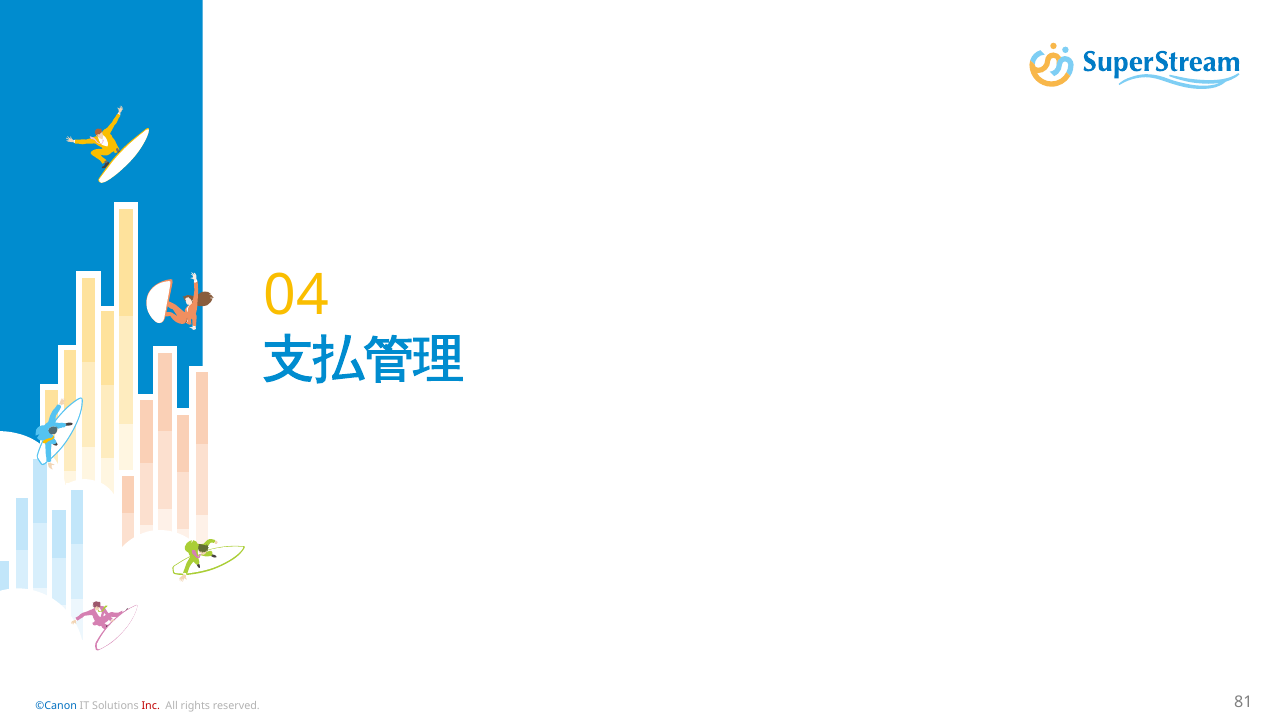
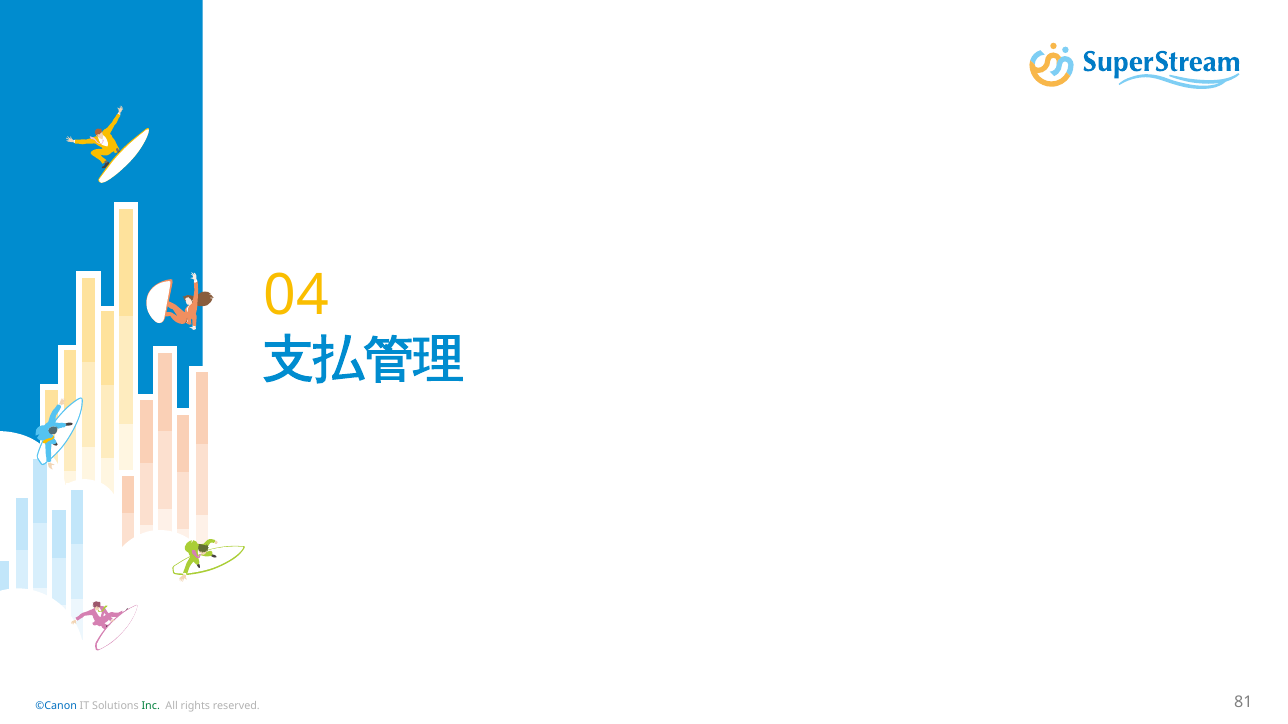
Inc colour: red -> green
